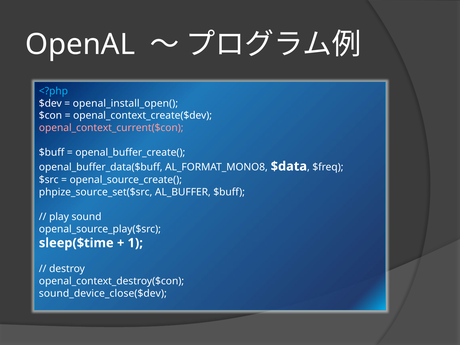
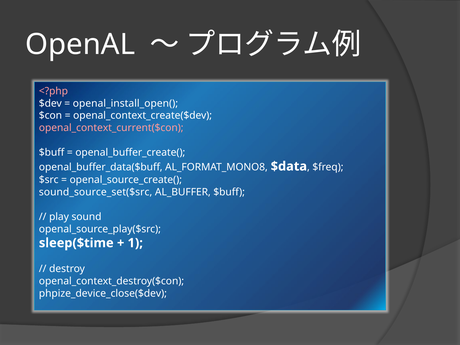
<?php colour: light blue -> pink
phpize_source_set($src: phpize_source_set($src -> sound_source_set($src
sound_device_close($dev: sound_device_close($dev -> phpize_device_close($dev
